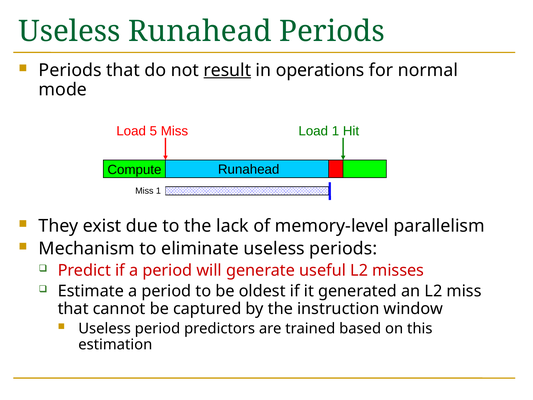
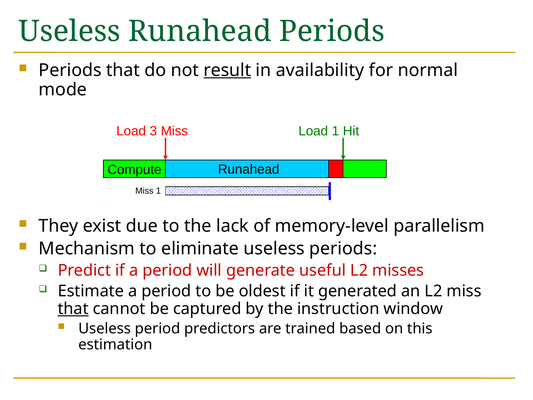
operations: operations -> availability
5: 5 -> 3
that at (73, 309) underline: none -> present
